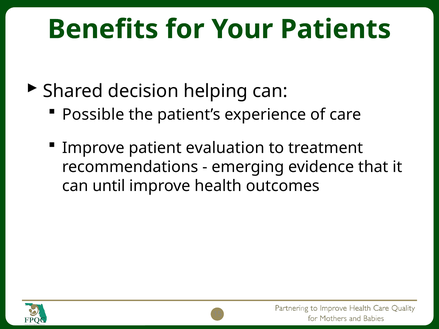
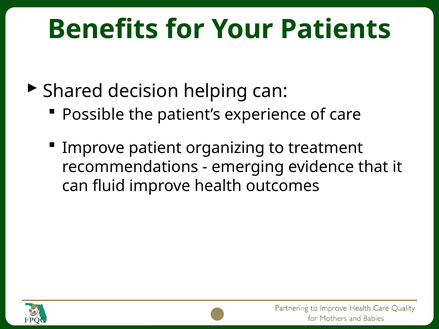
evaluation: evaluation -> organizing
until: until -> fluid
